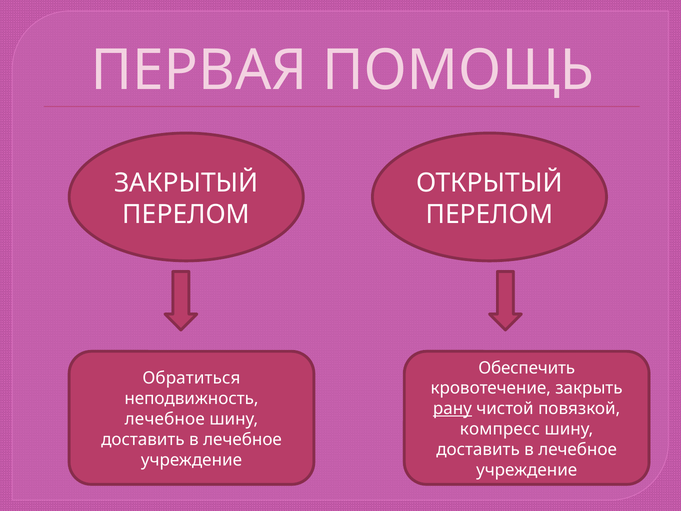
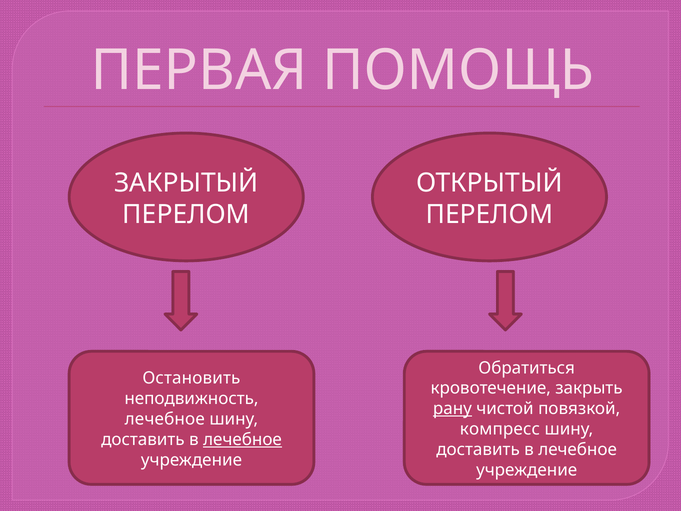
Обеспечить: Обеспечить -> Обратиться
Обратиться: Обратиться -> Остановить
лечебное at (242, 439) underline: none -> present
